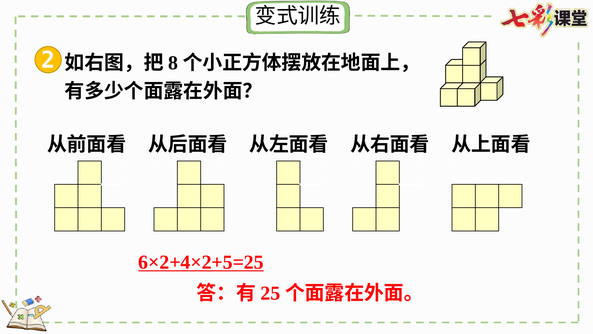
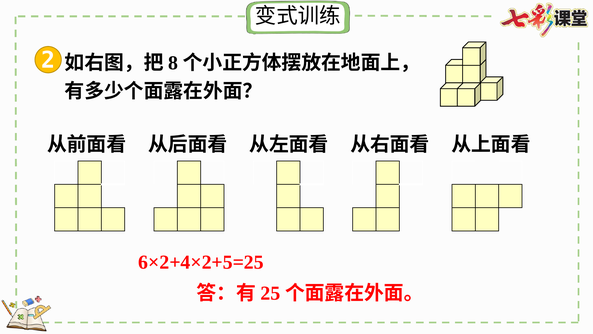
6×2+4×2+5=25 underline: present -> none
